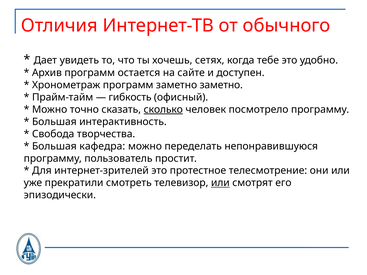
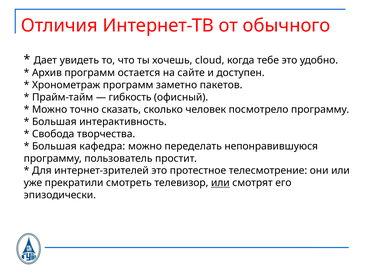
сетях: сетях -> cloud
заметно заметно: заметно -> пакетов
сколько underline: present -> none
